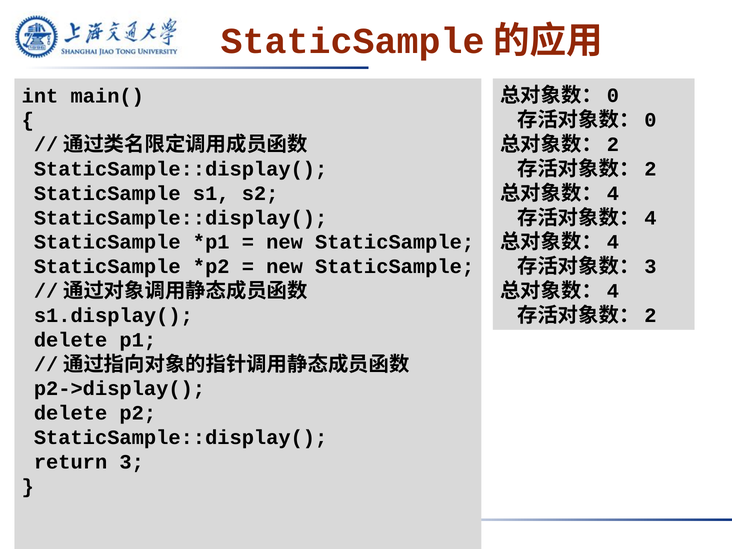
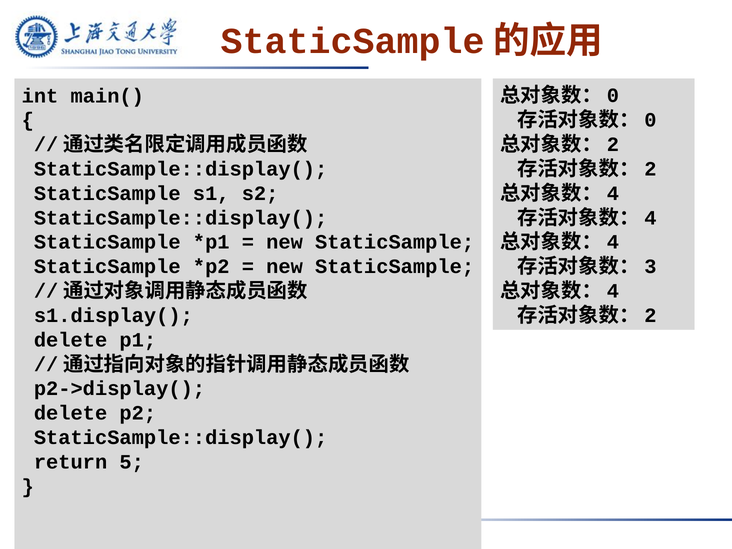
3: 3 -> 5
